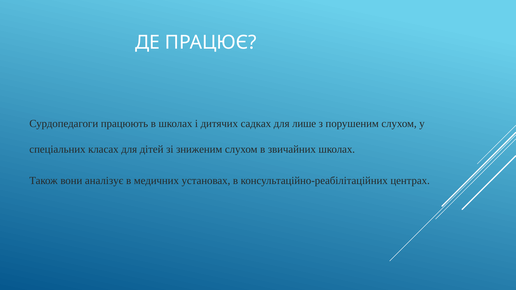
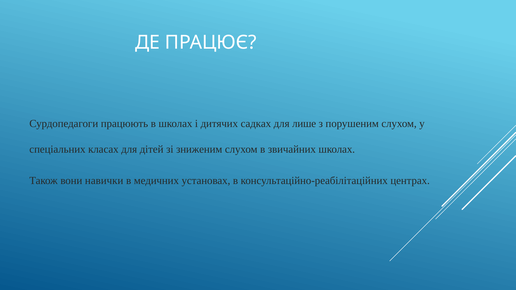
аналізує: аналізує -> навички
